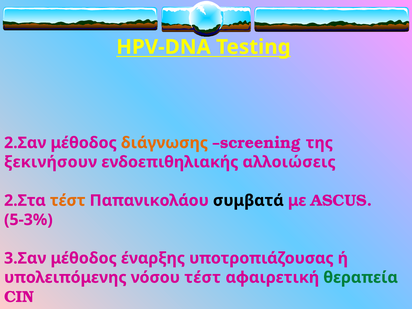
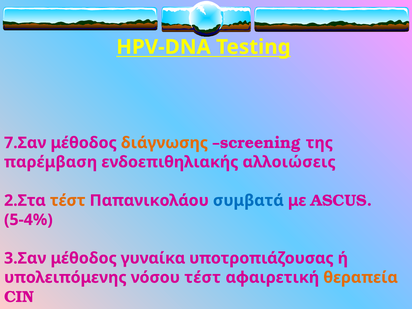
2.Σαν: 2.Σαν -> 7.Σαν
ξεκινήσουν: ξεκινήσουν -> παρέμβαση
συμβατά colour: black -> blue
5-3%: 5-3% -> 5-4%
έναρξης: έναρξης -> γυναίκα
θεραπεία colour: green -> orange
